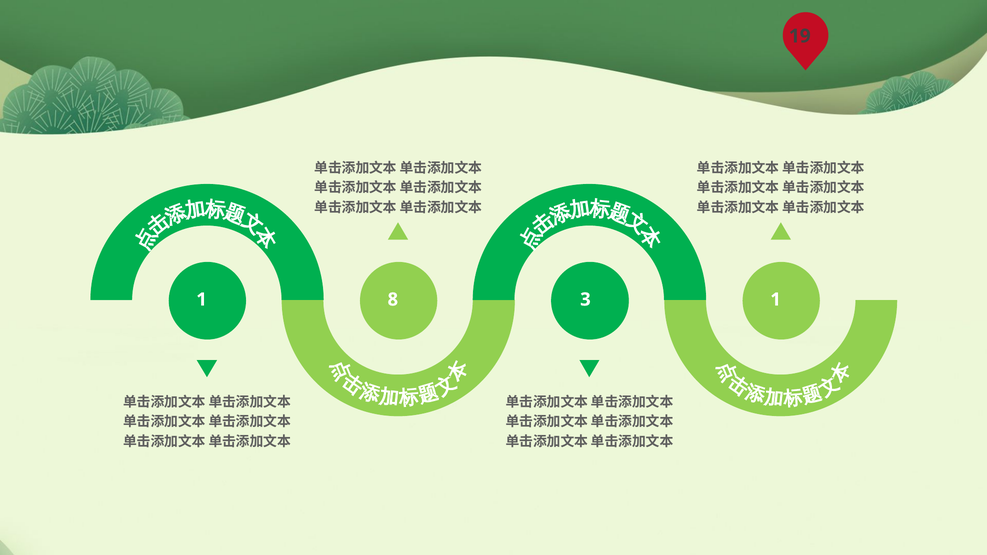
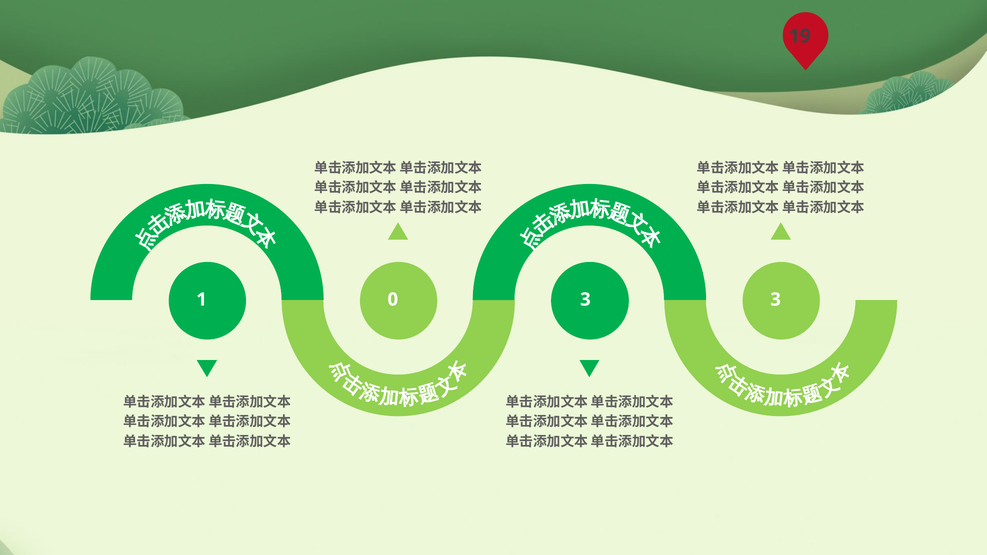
8: 8 -> 0
3 1: 1 -> 3
